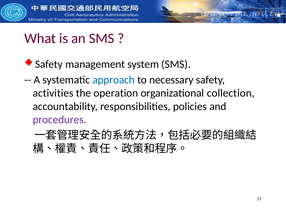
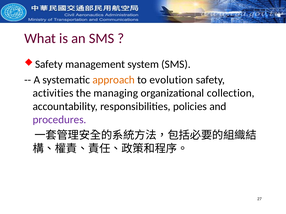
approach colour: blue -> orange
necessary: necessary -> evolution
operation: operation -> managing
